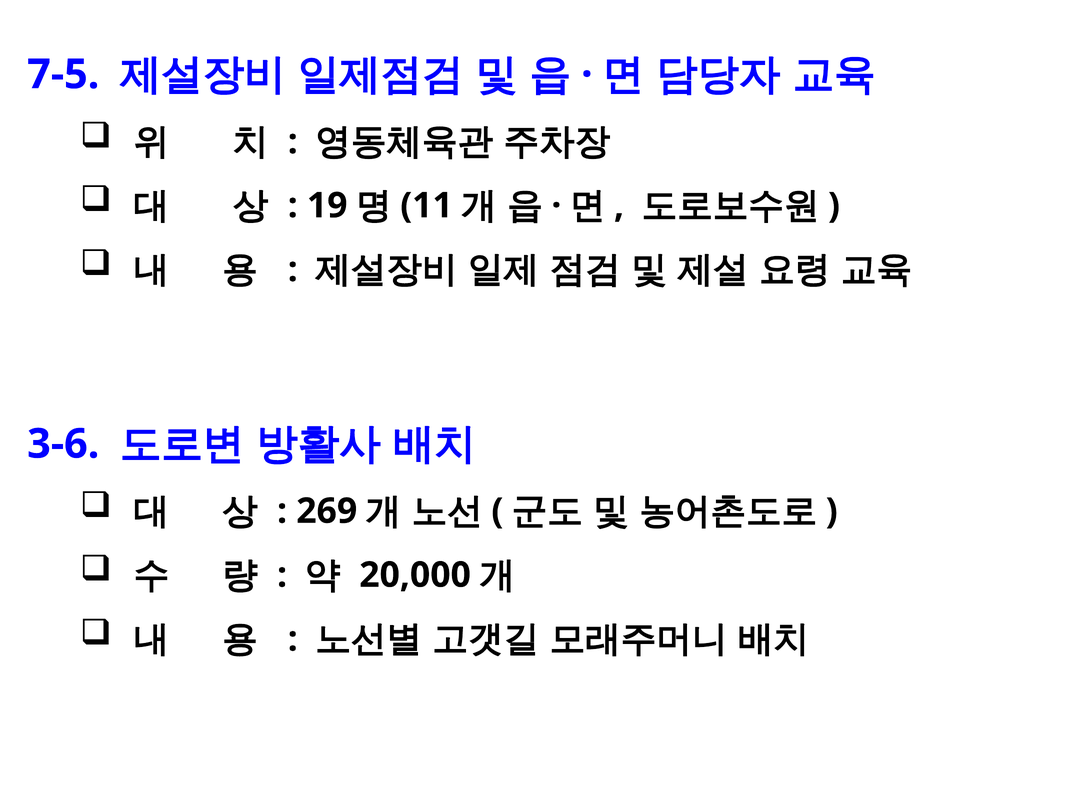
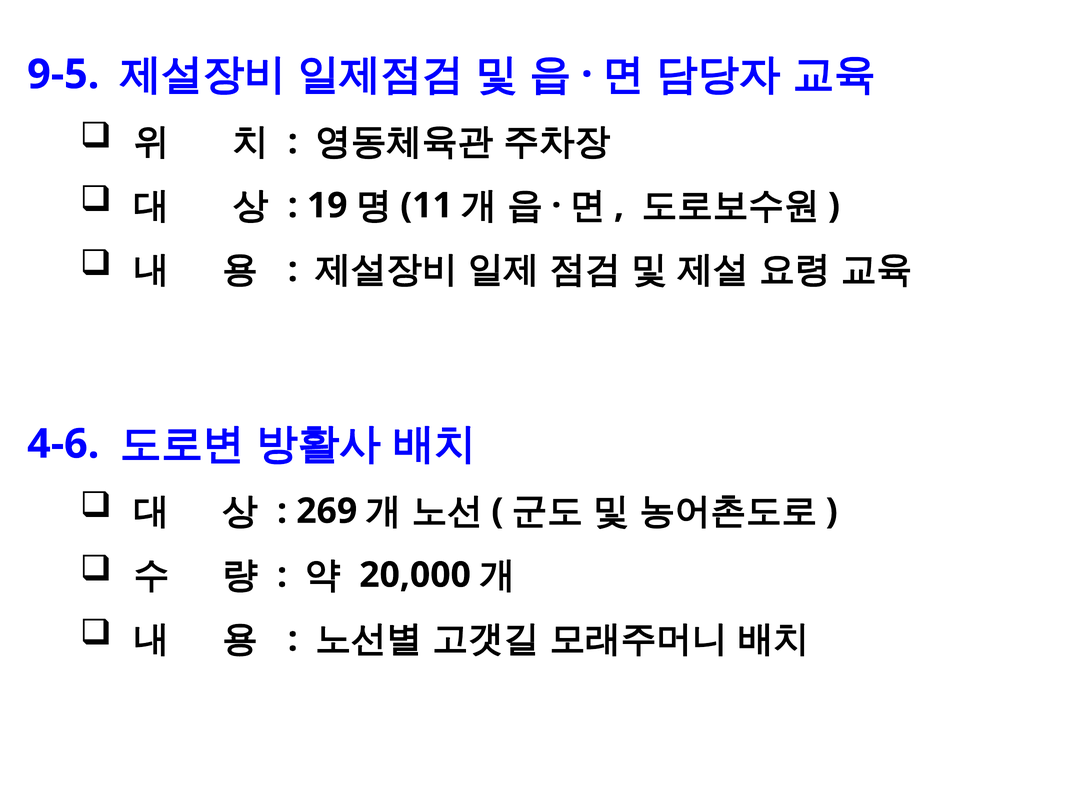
7-5: 7-5 -> 9-5
3-6: 3-6 -> 4-6
